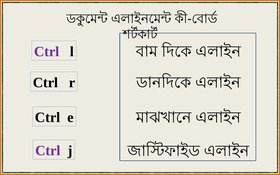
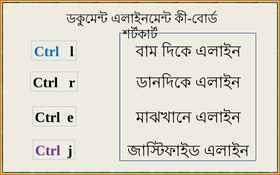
Ctrl at (47, 52) colour: purple -> blue
